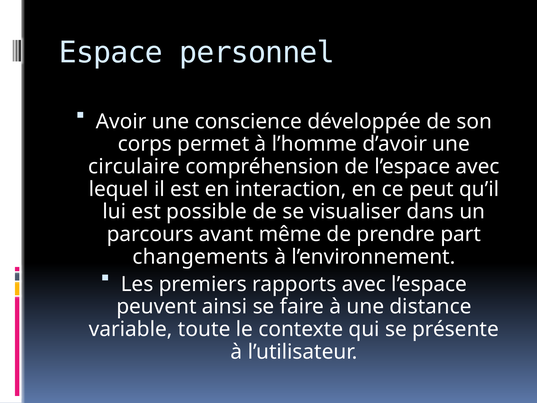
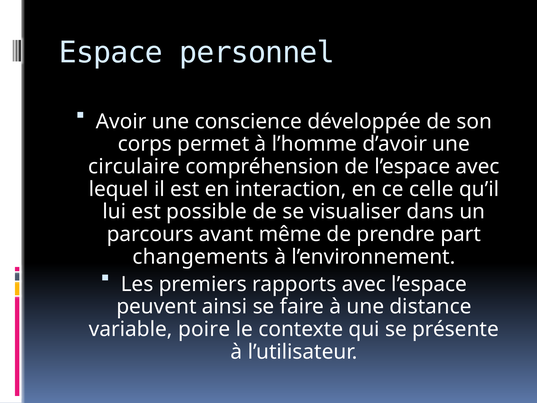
peut: peut -> celle
toute: toute -> poire
